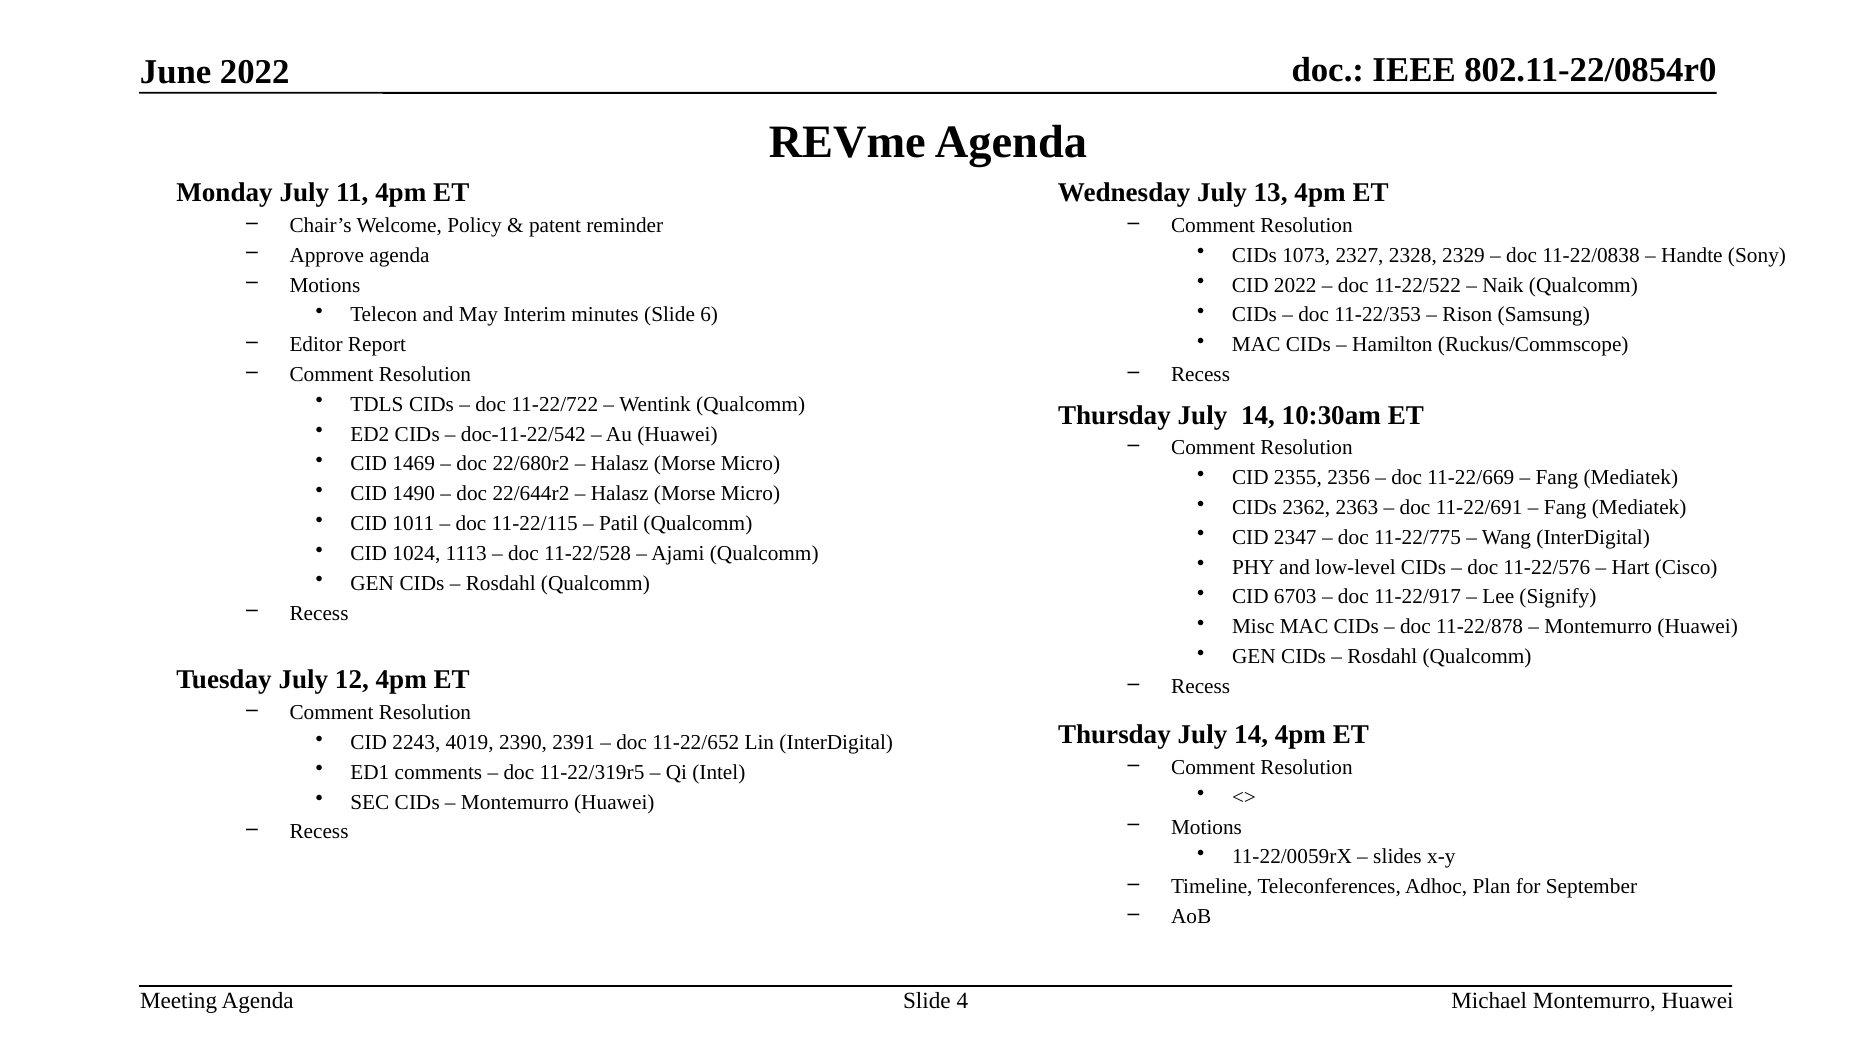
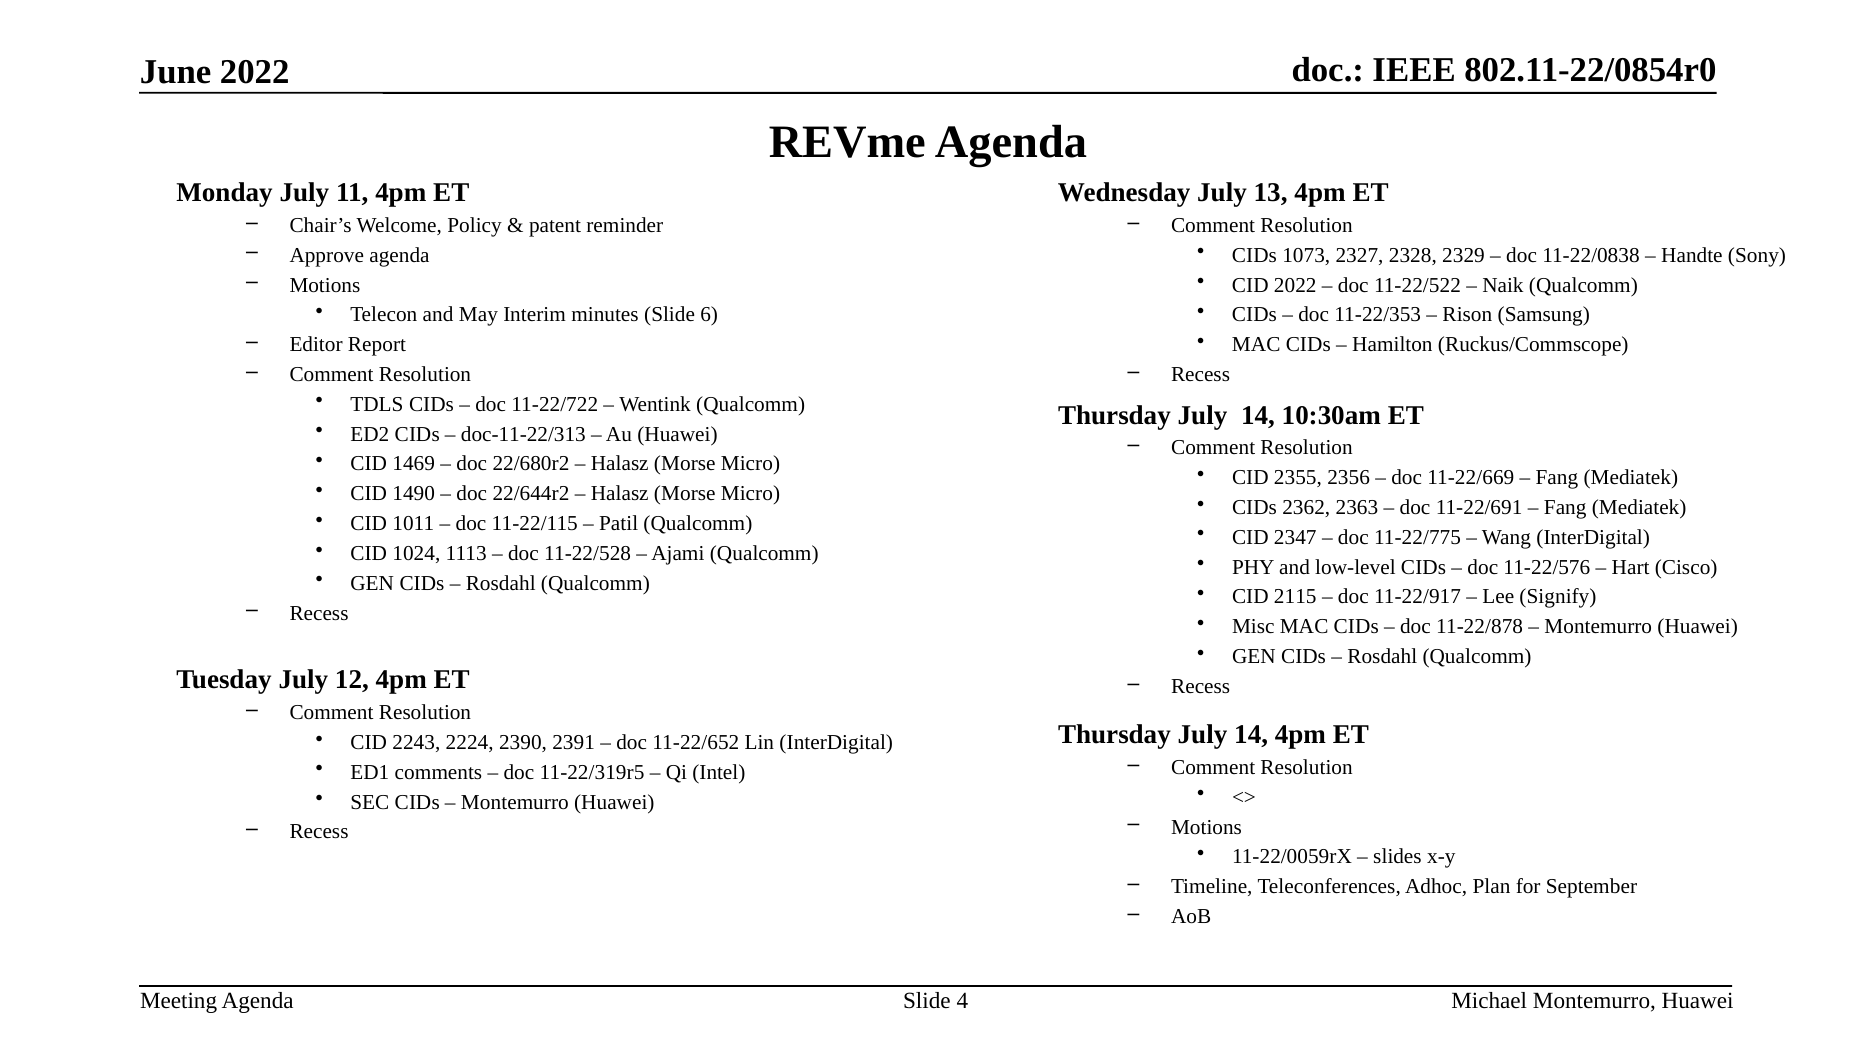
doc-11-22/542: doc-11-22/542 -> doc-11-22/313
6703: 6703 -> 2115
4019: 4019 -> 2224
